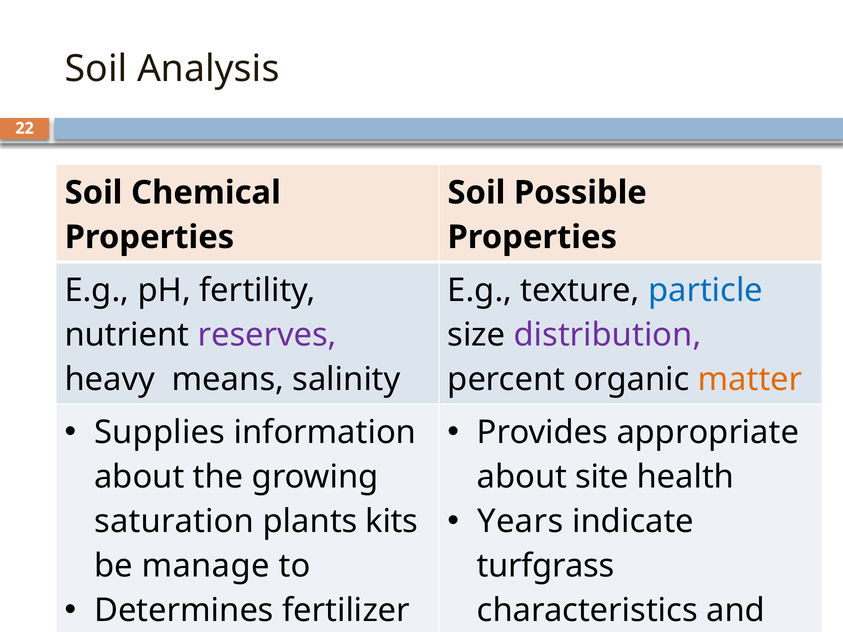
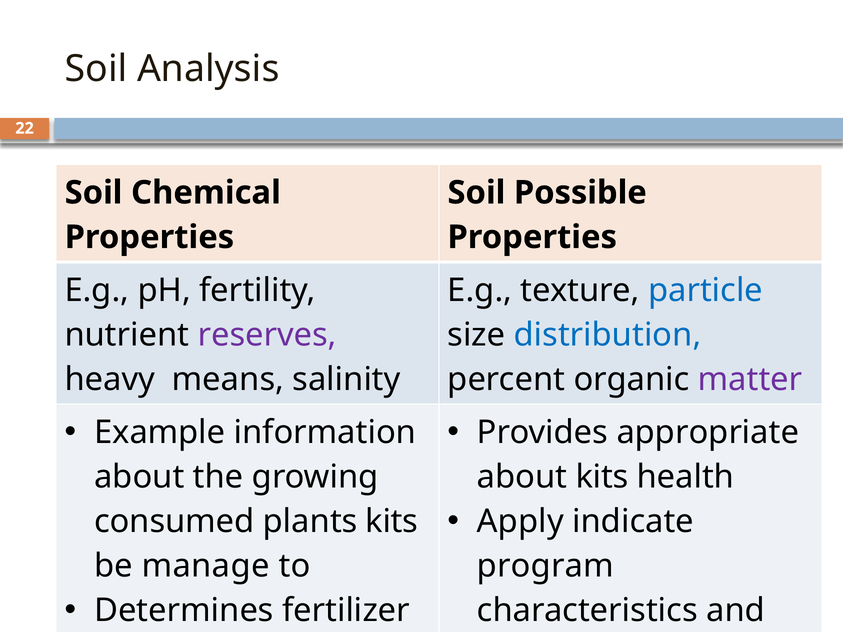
distribution colour: purple -> blue
matter colour: orange -> purple
Supplies: Supplies -> Example
about site: site -> kits
Years: Years -> Apply
saturation: saturation -> consumed
turfgrass: turfgrass -> program
